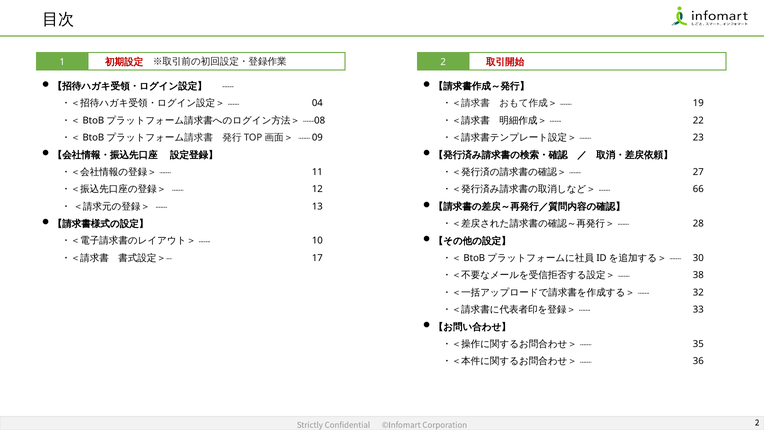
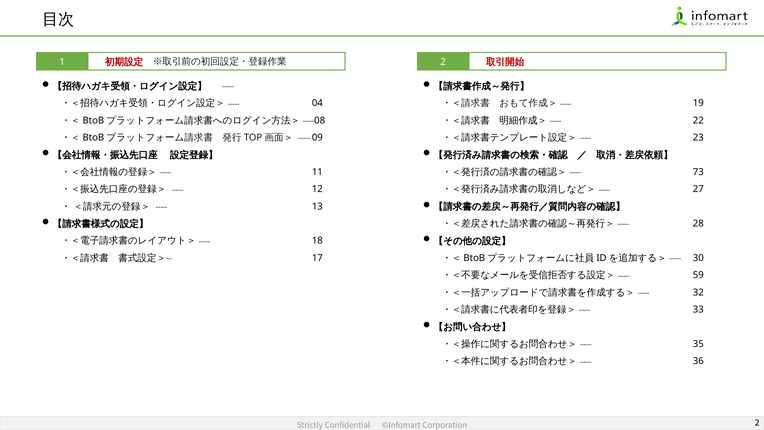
27: 27 -> 73
66: 66 -> 27
10: 10 -> 18
38: 38 -> 59
